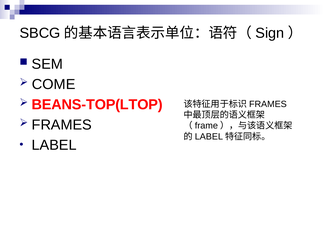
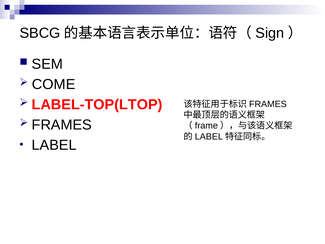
BEANS-TOP(LTOP: BEANS-TOP(LTOP -> LABEL-TOP(LTOP
